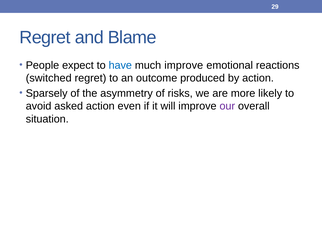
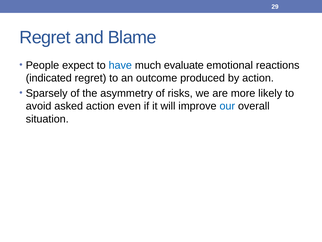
much improve: improve -> evaluate
switched: switched -> indicated
our colour: purple -> blue
